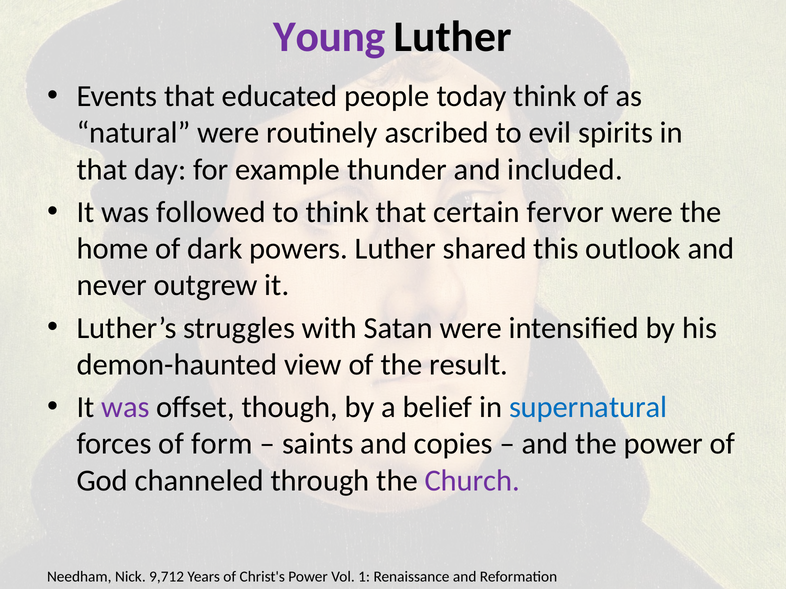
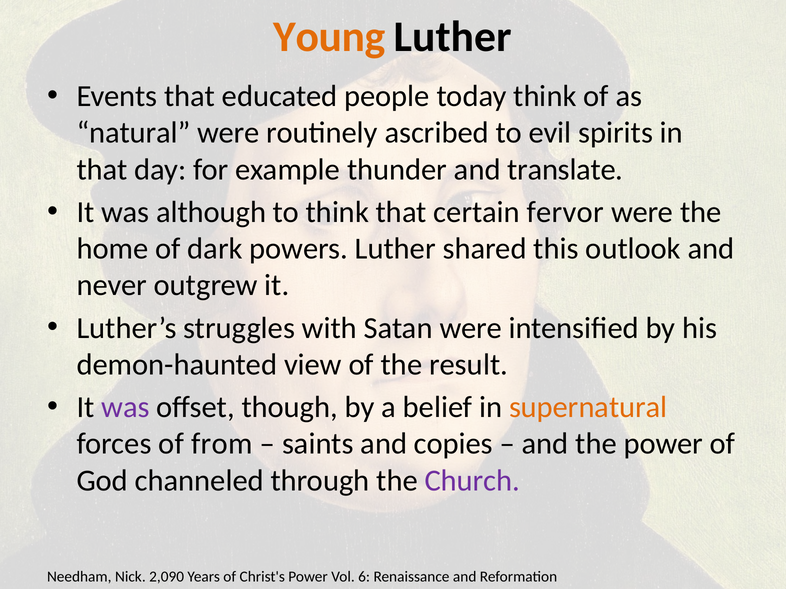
Young colour: purple -> orange
included: included -> translate
followed: followed -> although
supernatural colour: blue -> orange
form: form -> from
9,712: 9,712 -> 2,090
1: 1 -> 6
